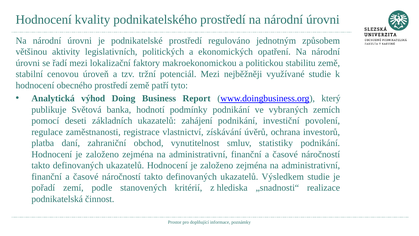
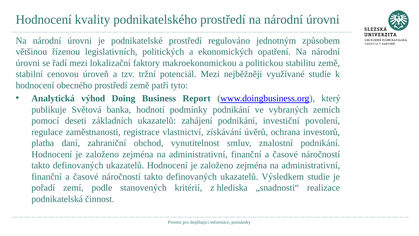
aktivity: aktivity -> řízenou
statistiky: statistiky -> znalostní
